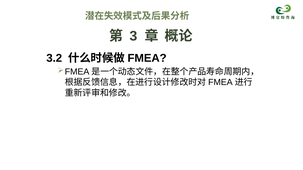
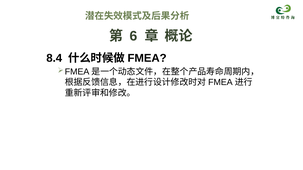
3: 3 -> 6
3.2: 3.2 -> 8.4
